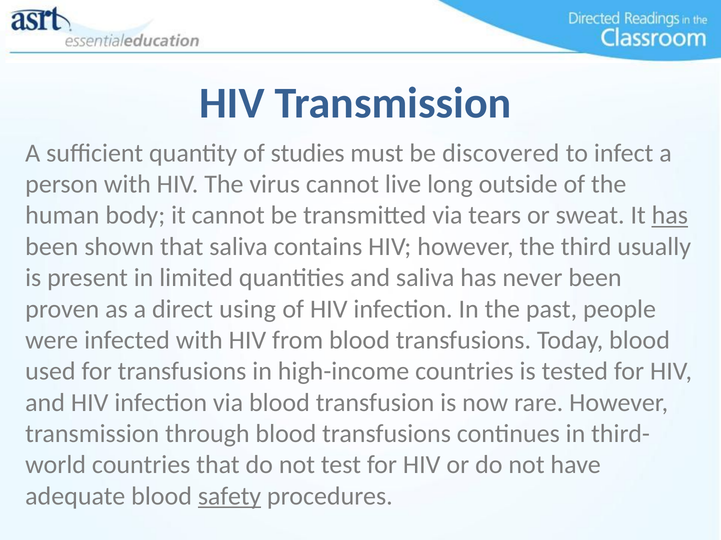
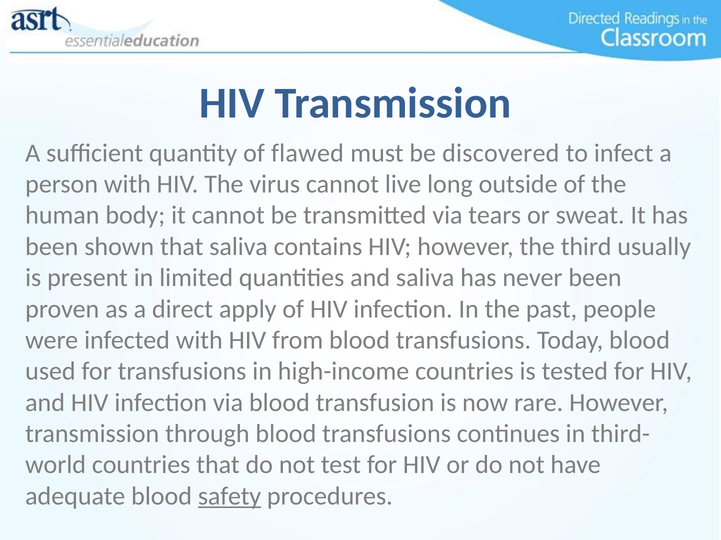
studies: studies -> flawed
has at (670, 216) underline: present -> none
using: using -> apply
